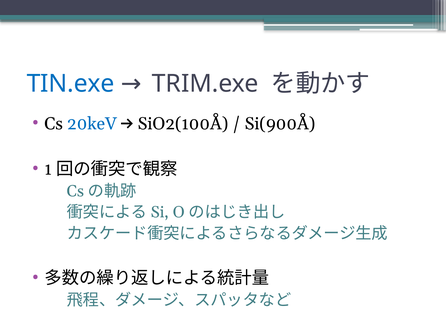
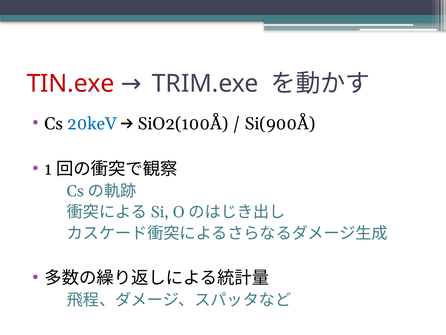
TIN.exe colour: blue -> red
